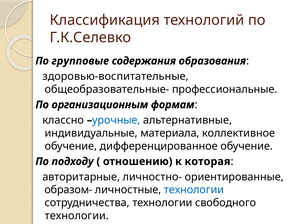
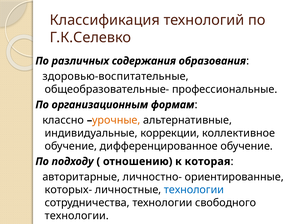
групповые: групповые -> различных
урочные colour: blue -> orange
материала: материала -> коррекции
образом-: образом- -> которых-
